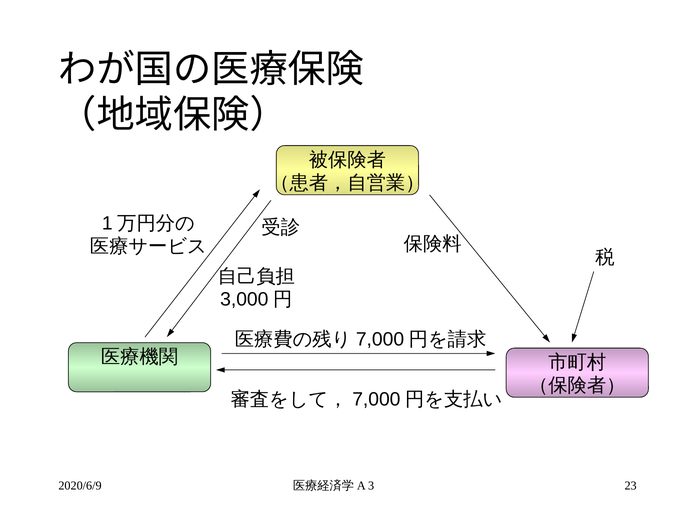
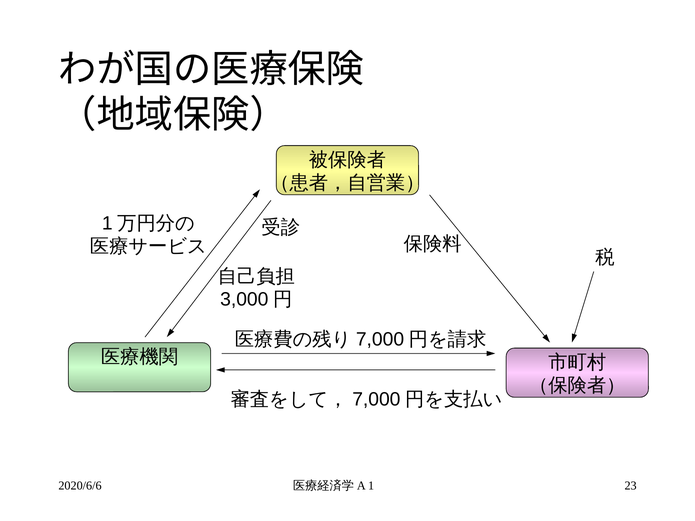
2020/6/9: 2020/6/9 -> 2020/6/6
3: 3 -> 1
